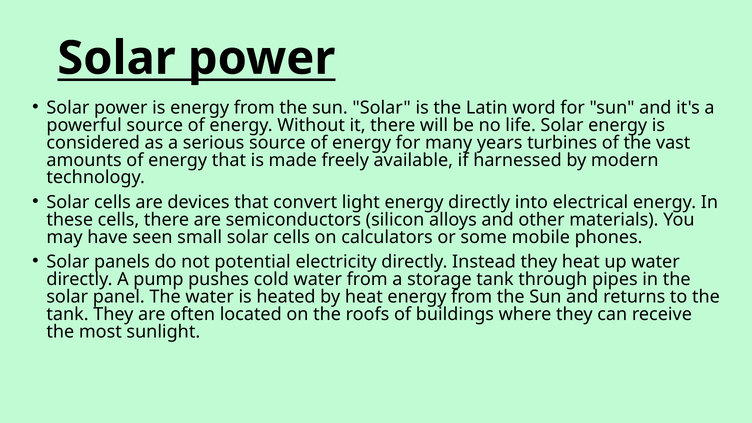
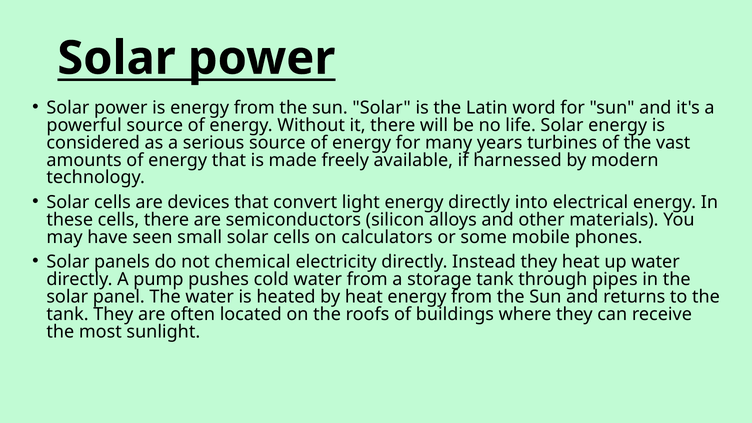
potential: potential -> chemical
